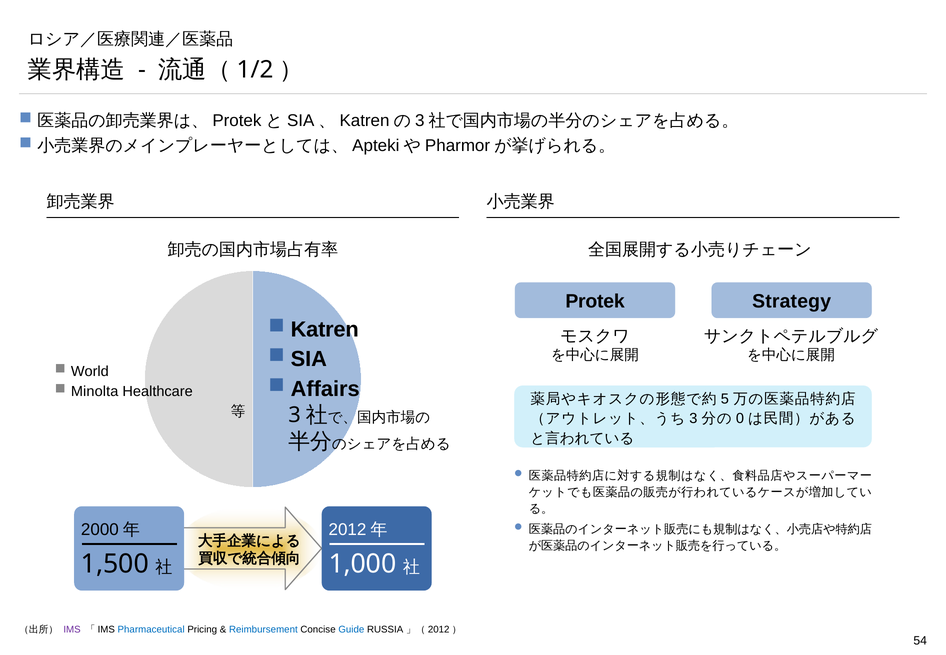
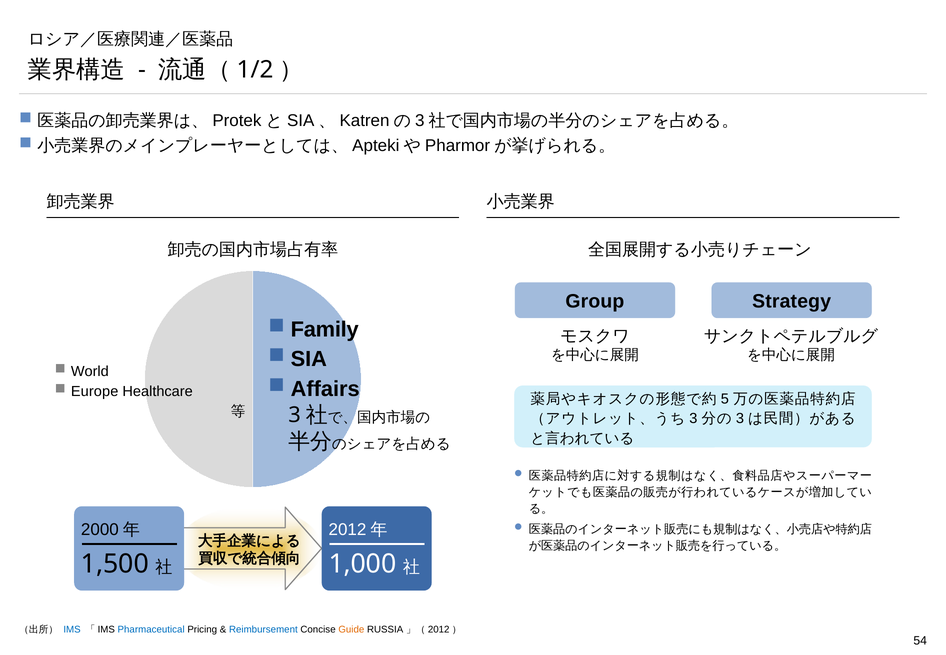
Protek: Protek -> Group
Katren: Katren -> Family
Minolta: Minolta -> Europe
0 at (740, 419): 0 -> 3
IMS colour: purple -> blue
Guide colour: blue -> orange
